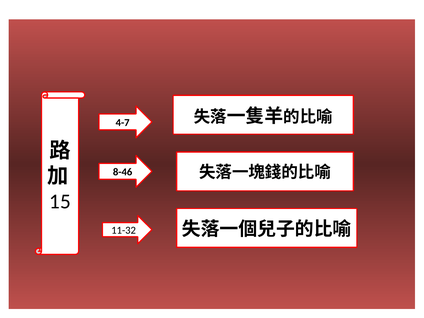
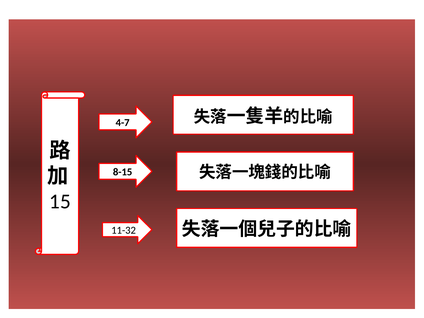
8-46: 8-46 -> 8-15
